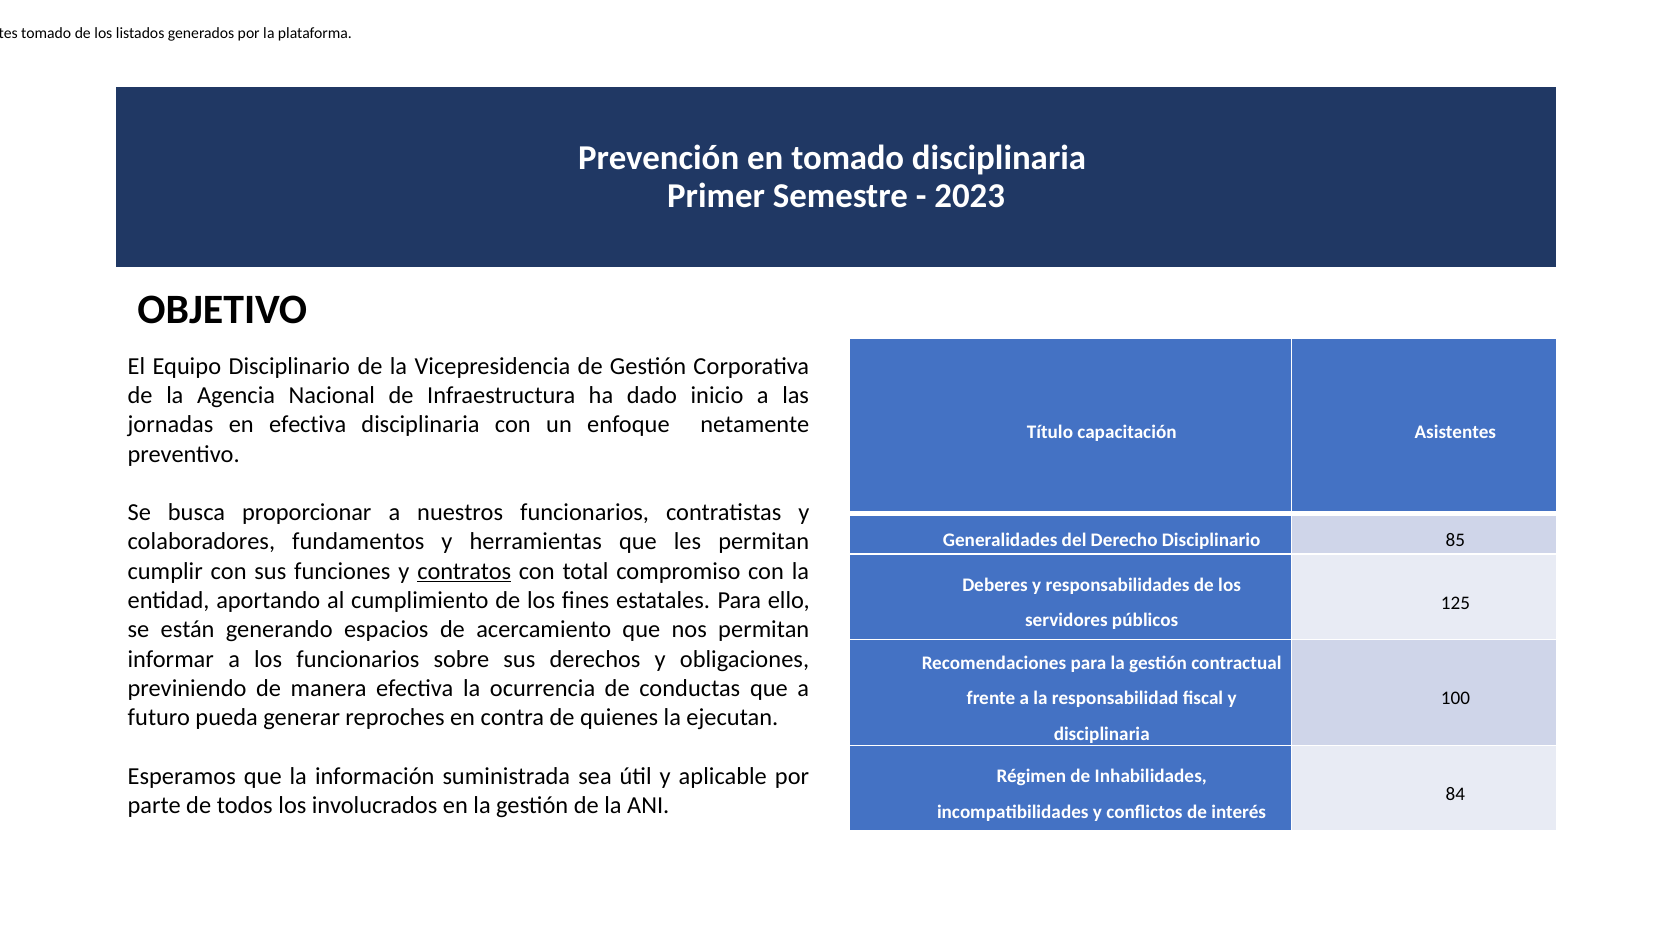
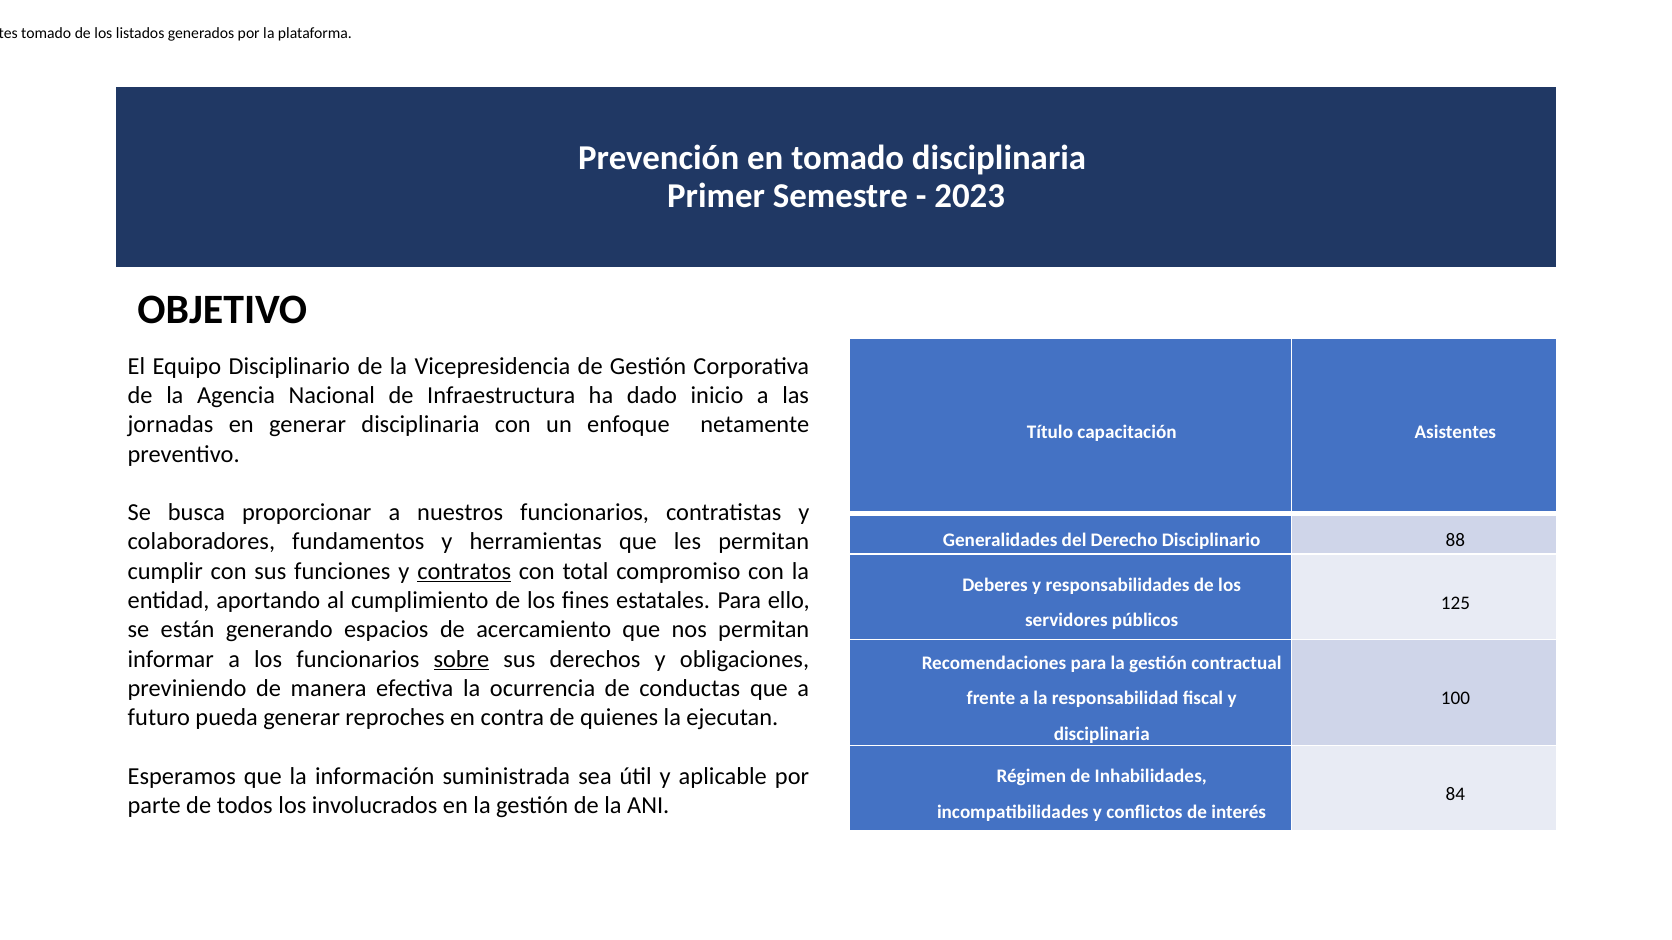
en efectiva: efectiva -> generar
85: 85 -> 88
sobre underline: none -> present
